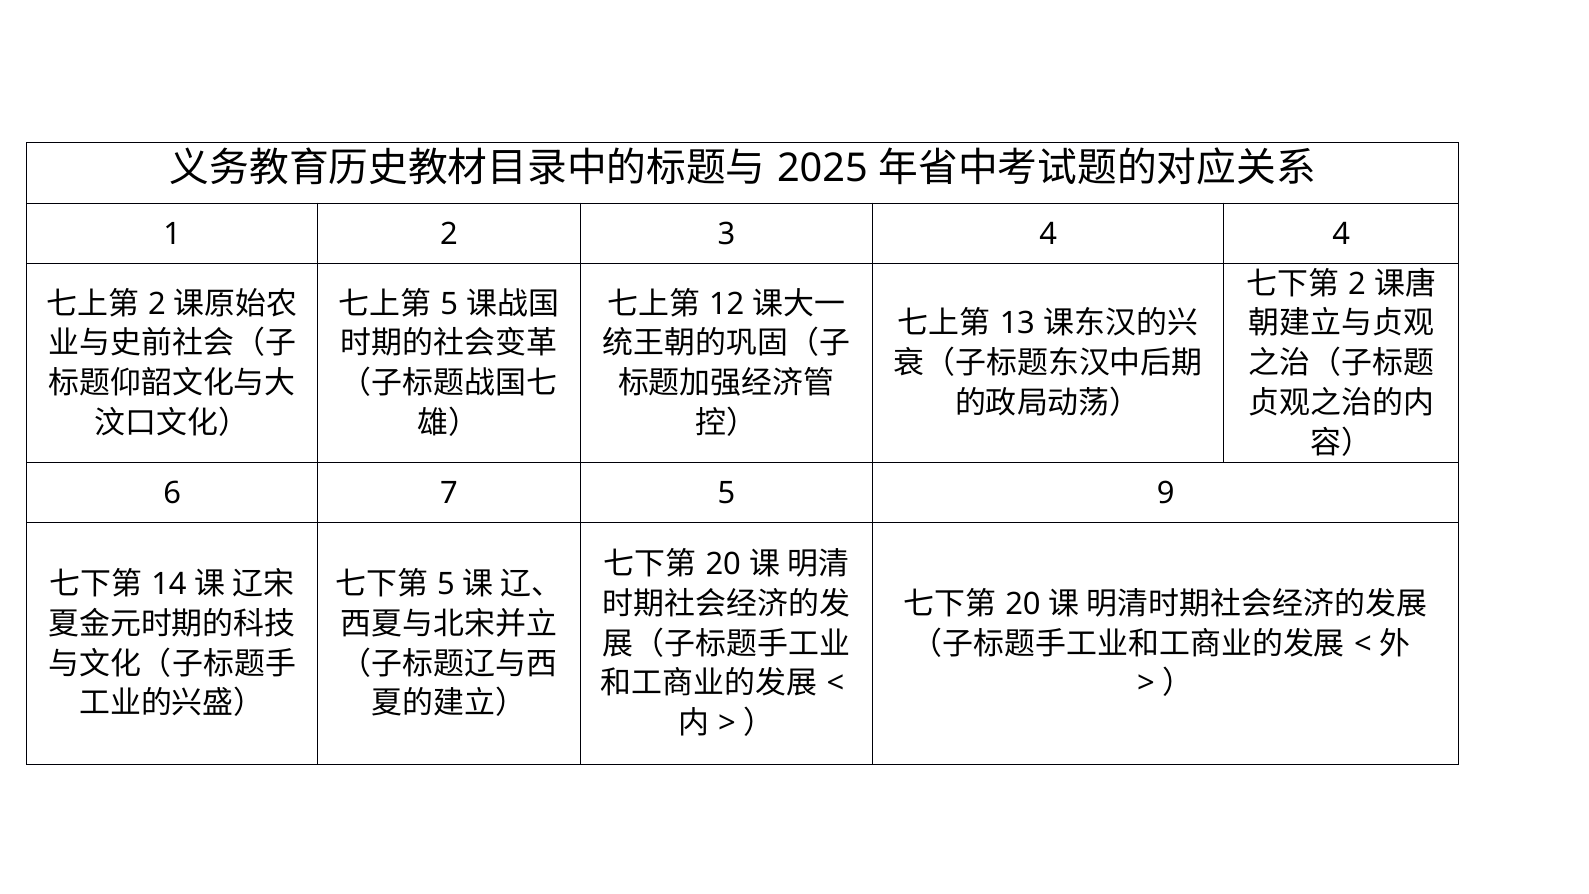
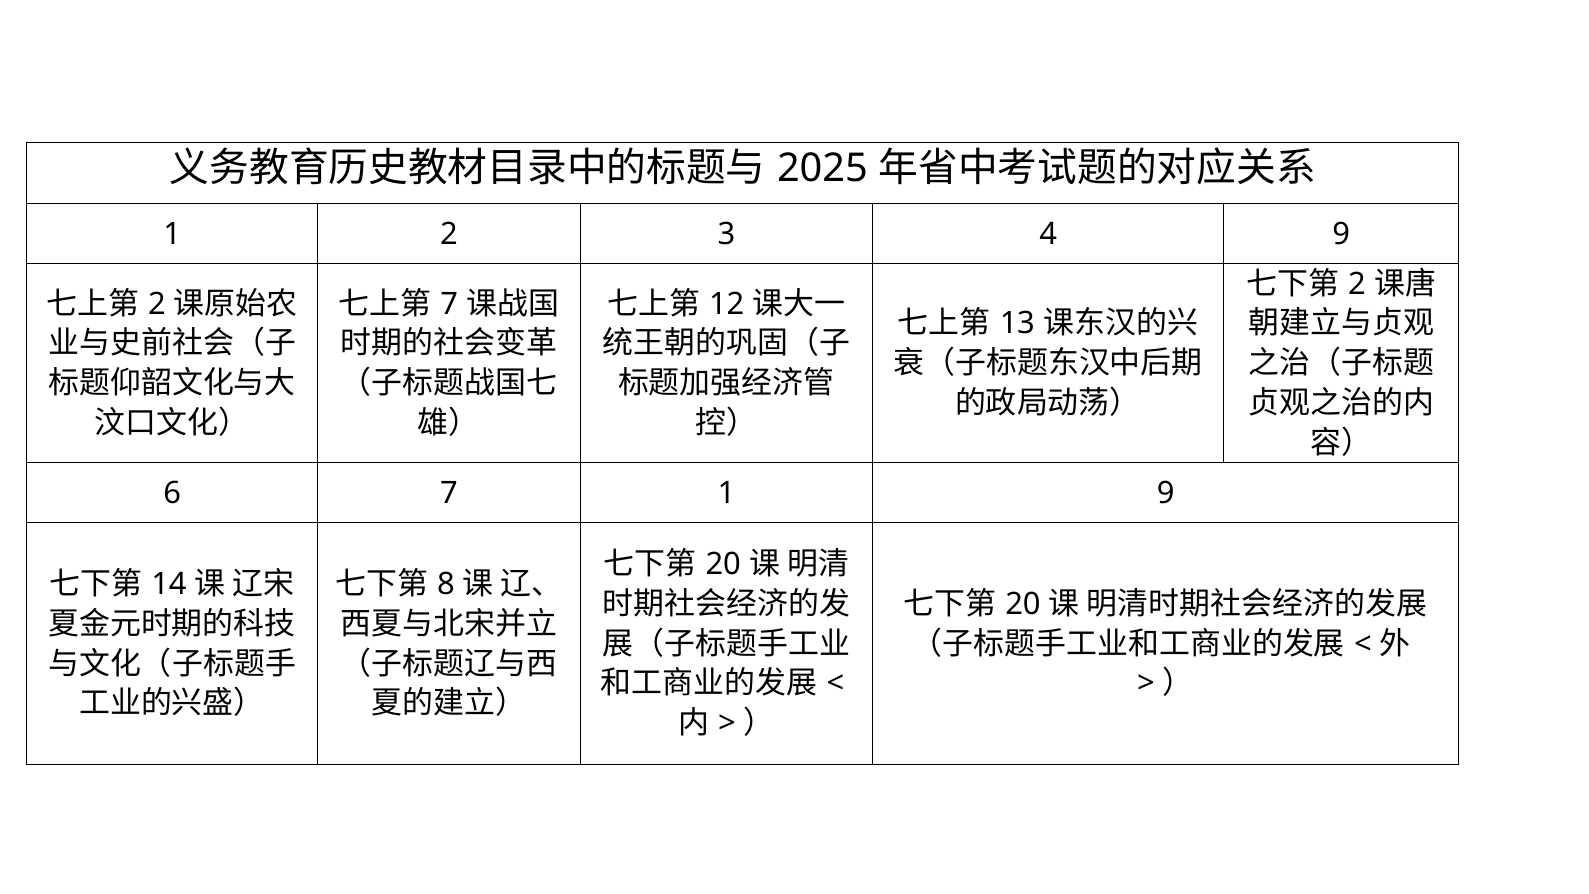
4 4: 4 -> 9
5 at (449, 304): 5 -> 7
7 5: 5 -> 1
5 at (446, 584): 5 -> 8
